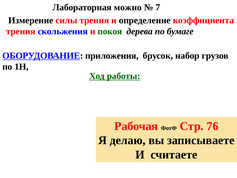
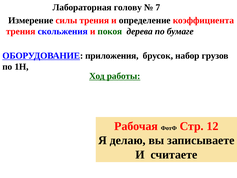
можно: можно -> голову
76: 76 -> 12
